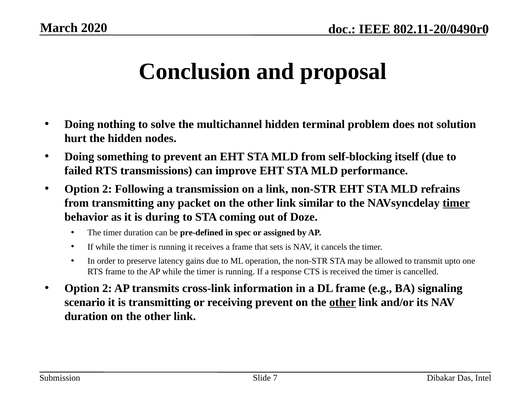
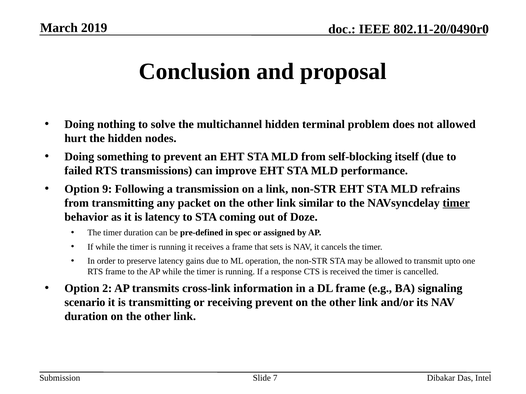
2020: 2020 -> 2019
not solution: solution -> allowed
2 at (107, 189): 2 -> 9
is during: during -> latency
other at (343, 303) underline: present -> none
